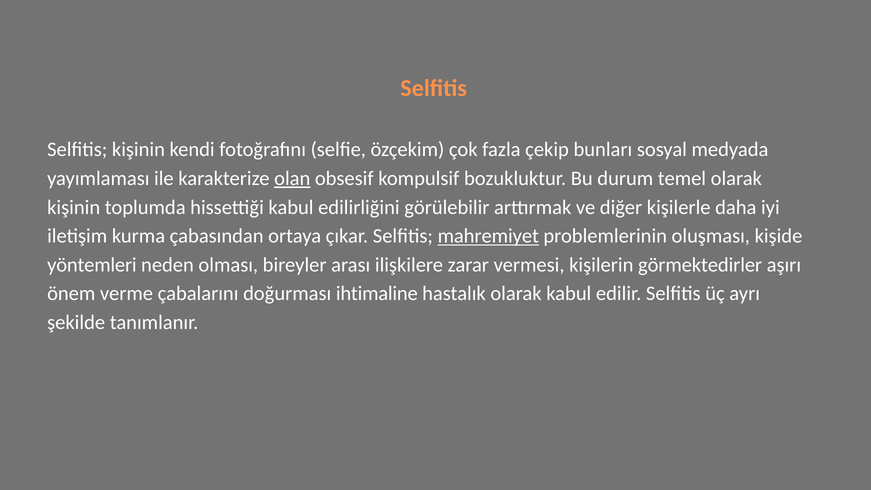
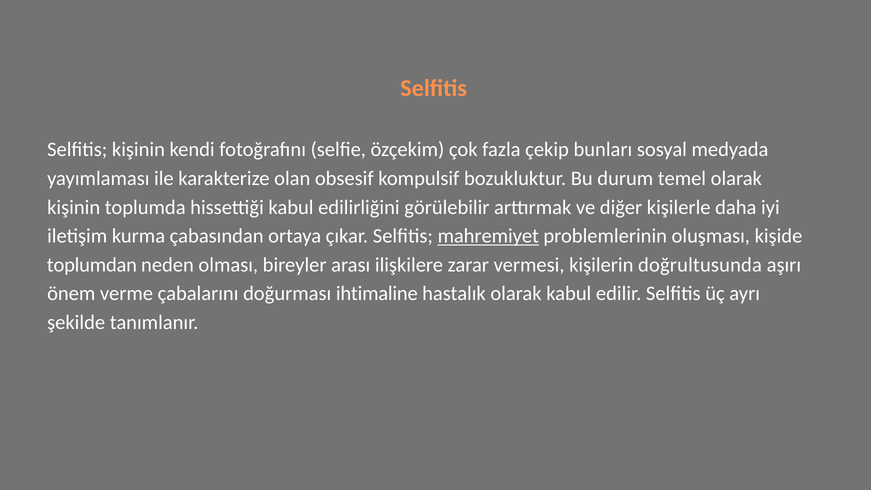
olan underline: present -> none
yöntemleri: yöntemleri -> toplumdan
görmektedirler: görmektedirler -> doğrultusunda
